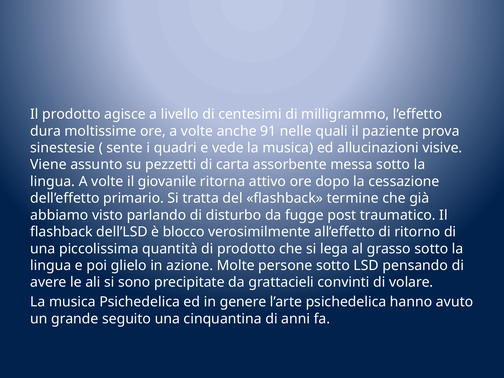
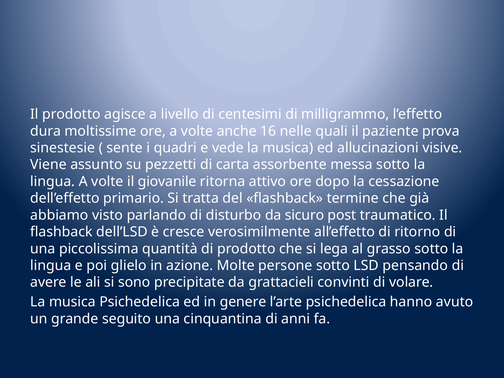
91: 91 -> 16
fugge: fugge -> sicuro
blocco: blocco -> cresce
